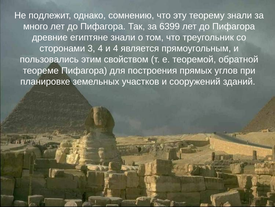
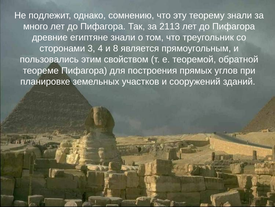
6399: 6399 -> 2113
и 4: 4 -> 8
